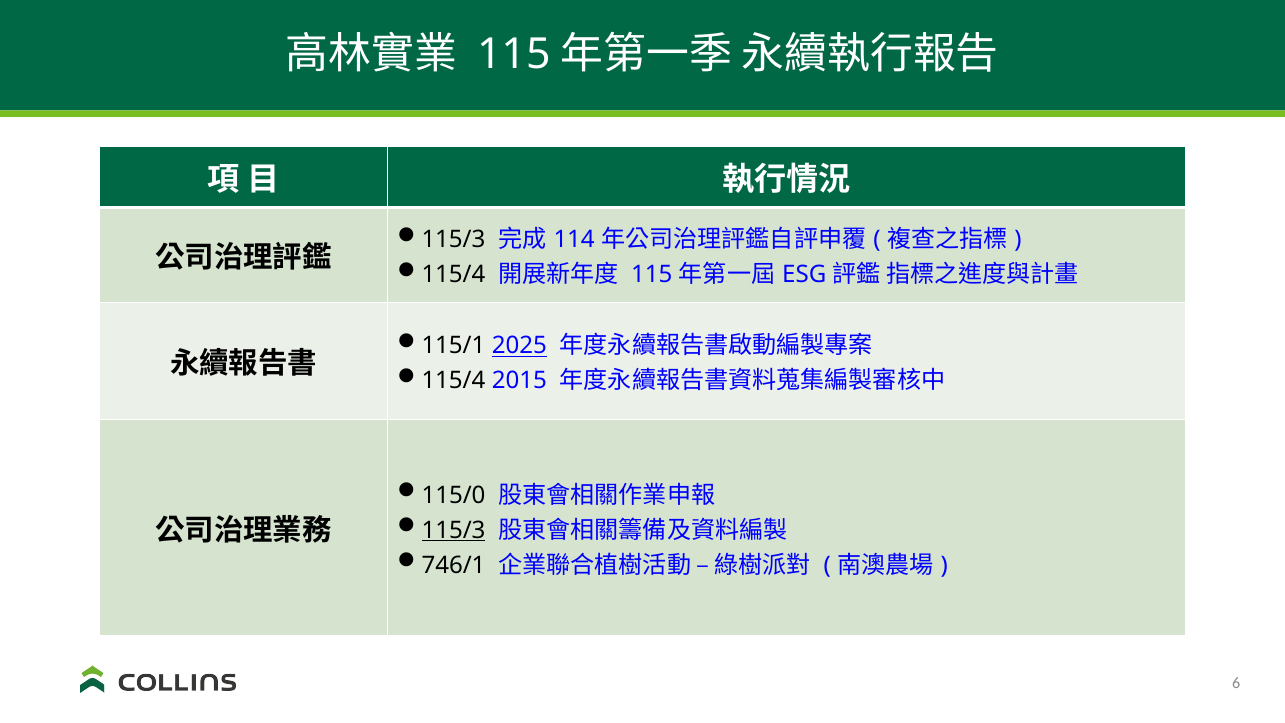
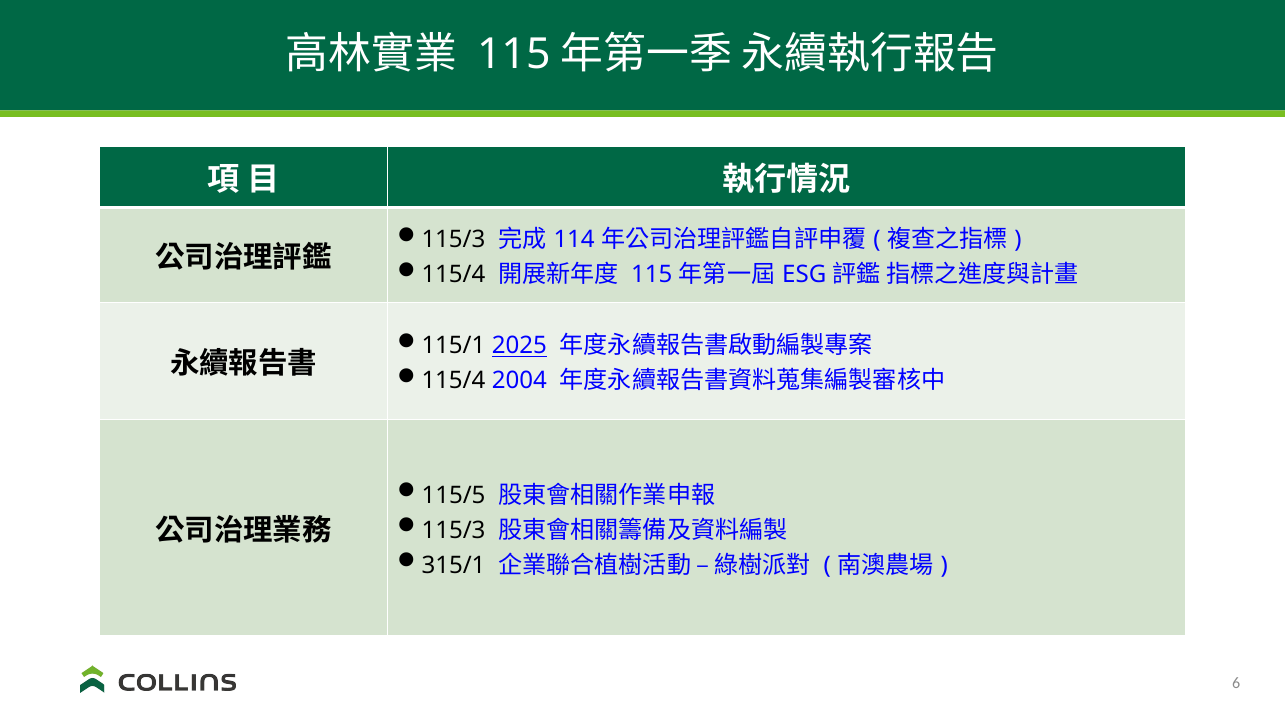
2015: 2015 -> 2004
115/0: 115/0 -> 115/5
115/3 at (454, 530) underline: present -> none
746/1: 746/1 -> 315/1
